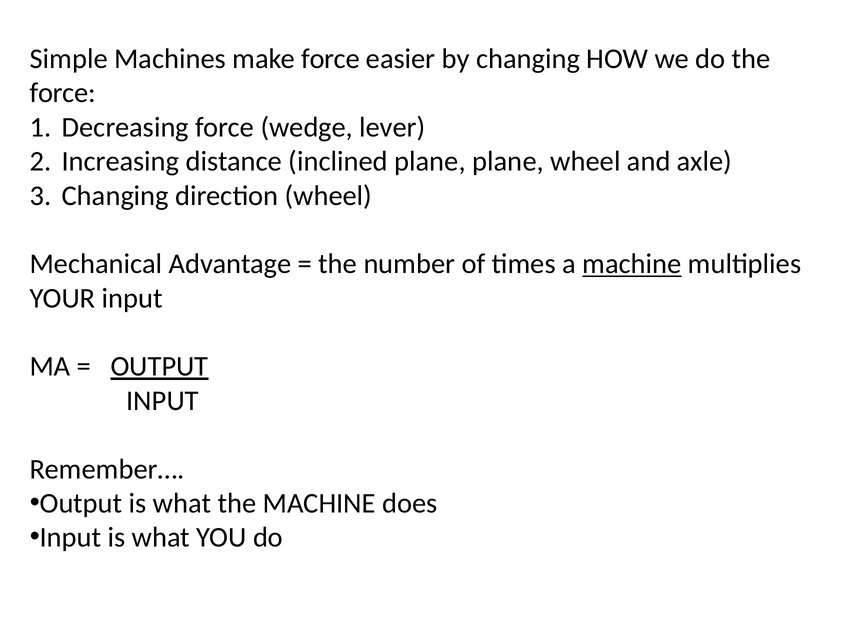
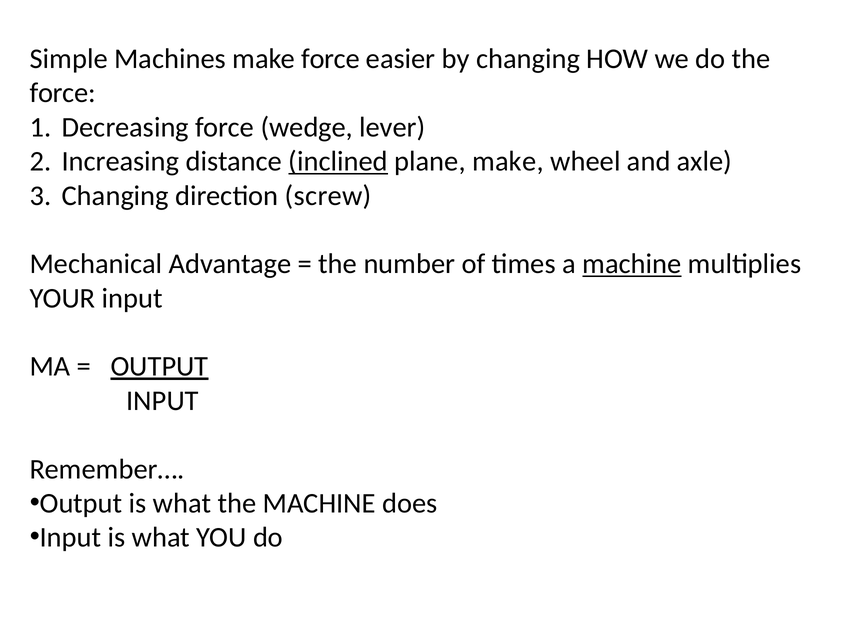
inclined underline: none -> present
plane plane: plane -> make
direction wheel: wheel -> screw
